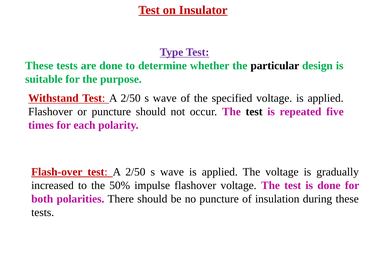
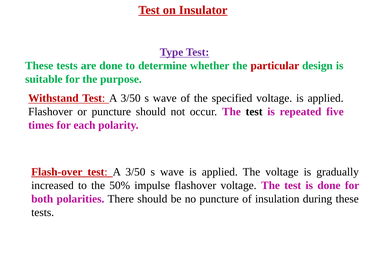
particular colour: black -> red
Withstand Test A 2/50: 2/50 -> 3/50
Flash-over test A 2/50: 2/50 -> 3/50
